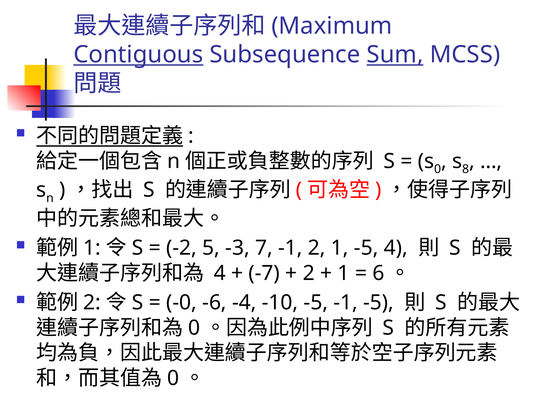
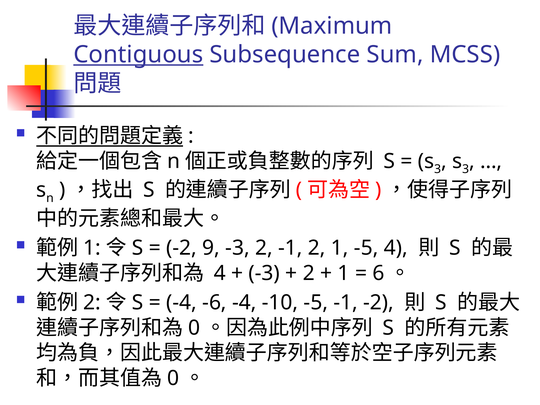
Sum underline: present -> none
0 at (438, 169): 0 -> 3
8 at (466, 169): 8 -> 3
5: 5 -> 9
-3 7: 7 -> 2
-7 at (264, 273): -7 -> -3
-0 at (182, 303): -0 -> -4
-1 -5: -5 -> -2
